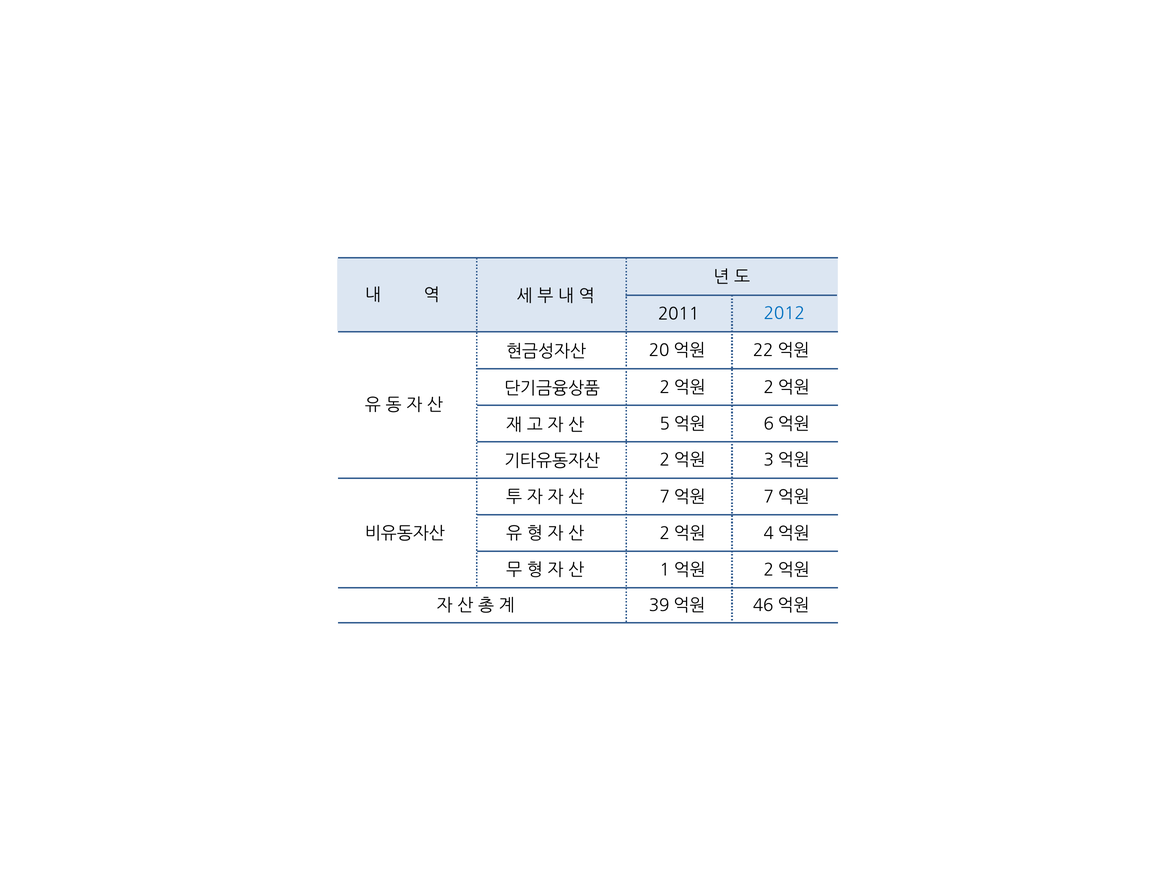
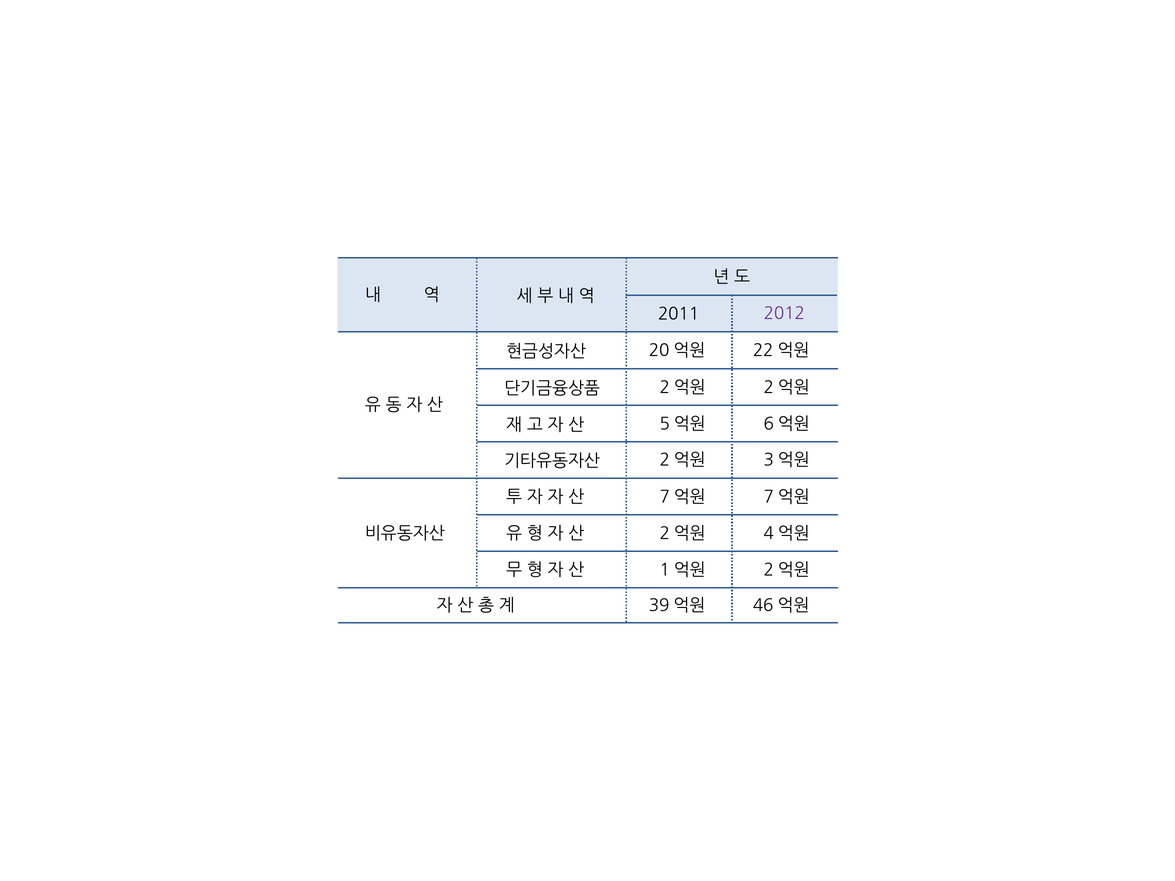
2012 colour: blue -> purple
